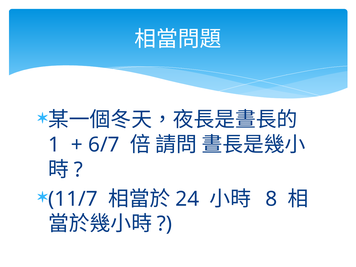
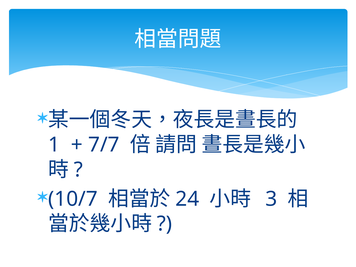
6/7: 6/7 -> 7/7
11/7: 11/7 -> 10/7
8: 8 -> 3
